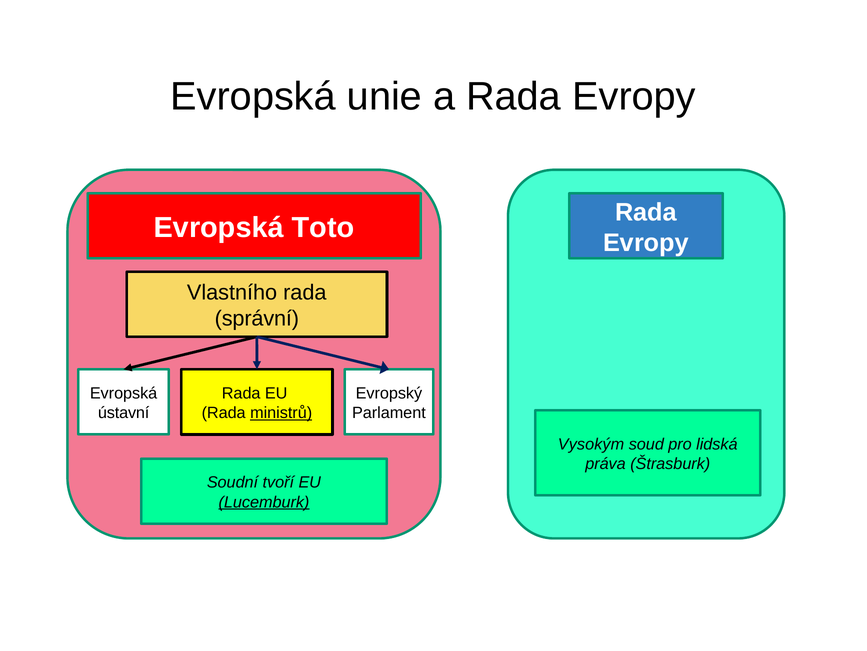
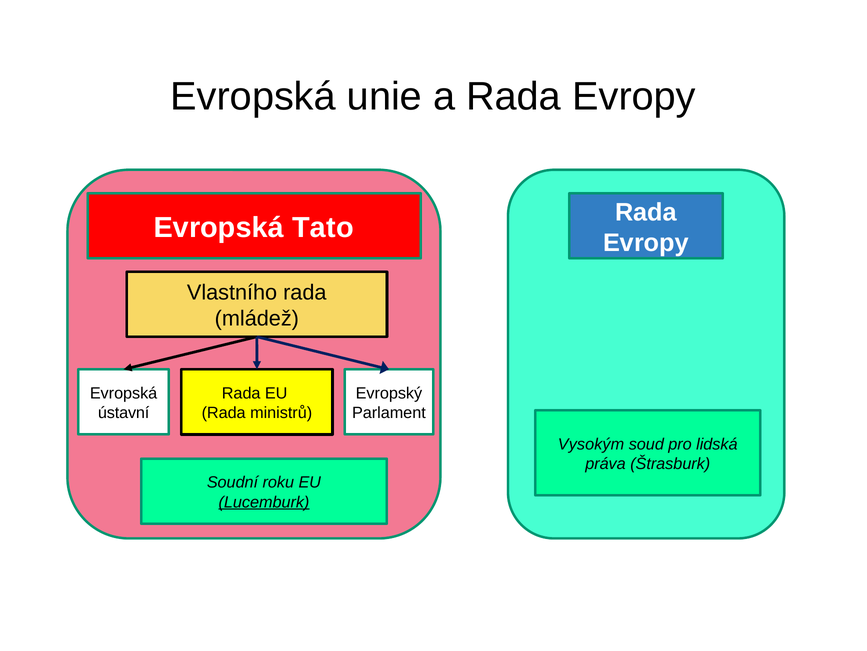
Toto: Toto -> Tato
správní: správní -> mládež
ministrů underline: present -> none
tvoří: tvoří -> roku
